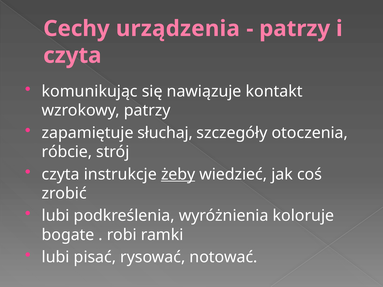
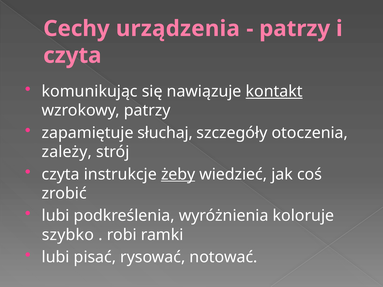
kontakt underline: none -> present
róbcie: róbcie -> zależy
bogate: bogate -> szybko
